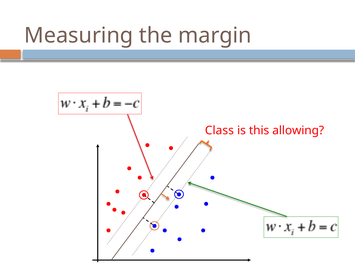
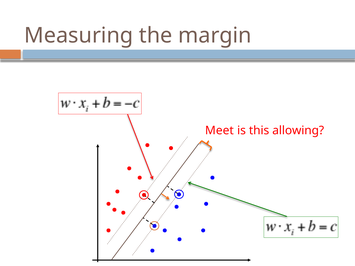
Class: Class -> Meet
